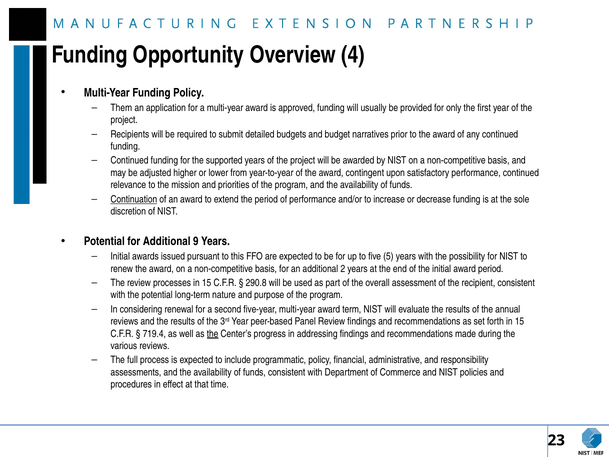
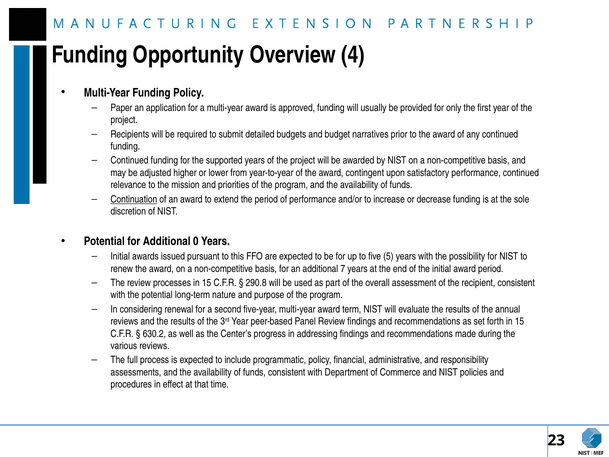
Them: Them -> Paper
9: 9 -> 0
2: 2 -> 7
719.4: 719.4 -> 630.2
the at (213, 333) underline: present -> none
